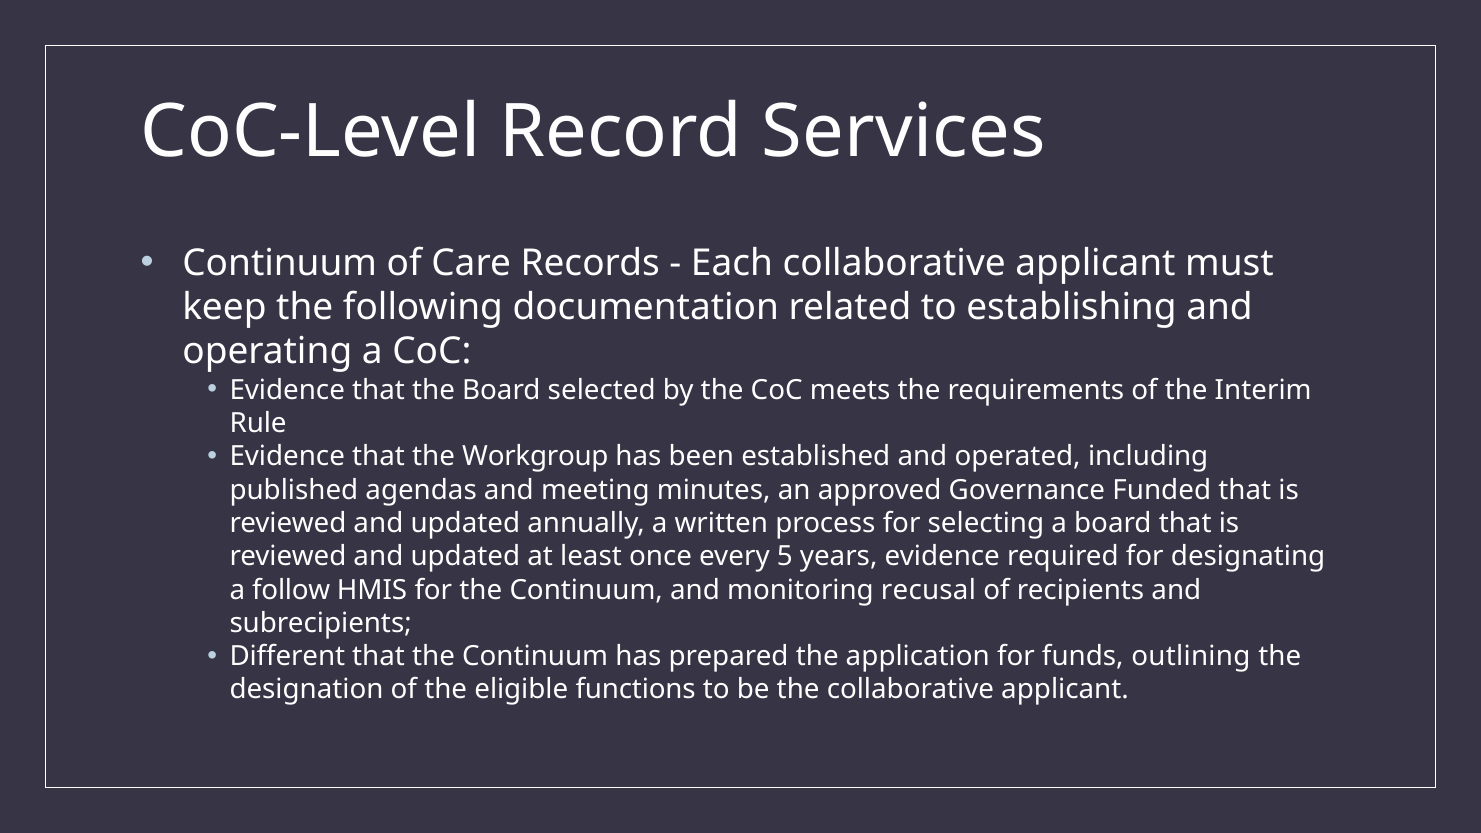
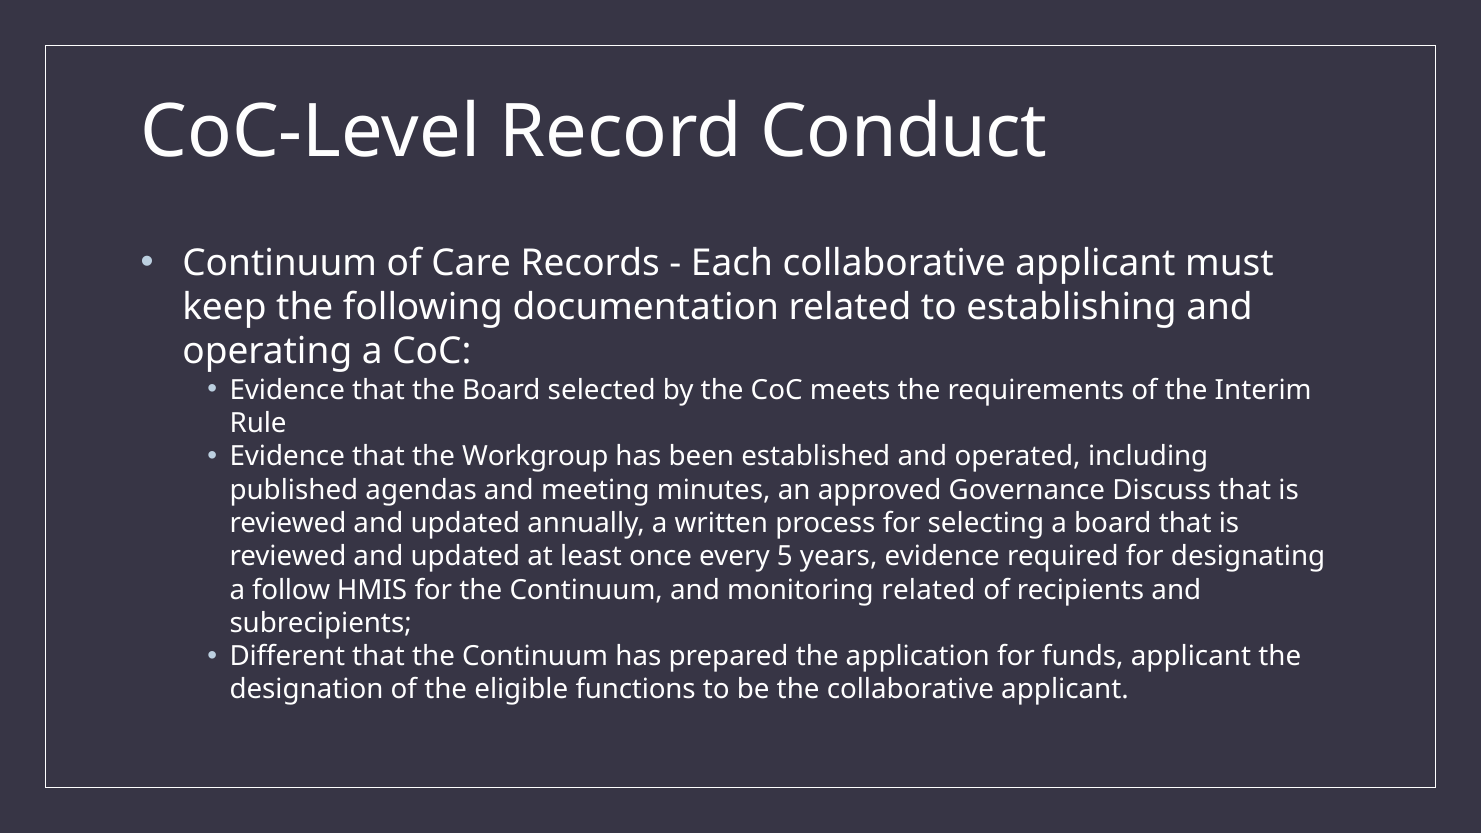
Services: Services -> Conduct
Funded: Funded -> Discuss
monitoring recusal: recusal -> related
funds outlining: outlining -> applicant
